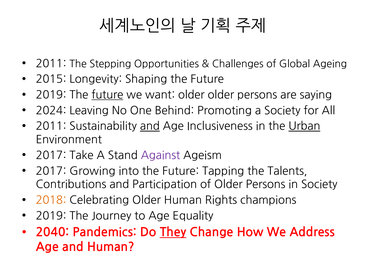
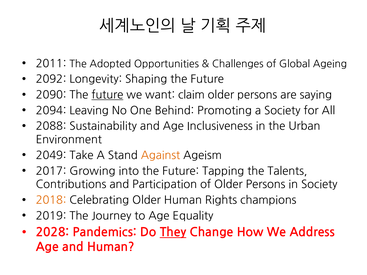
Stepping: Stepping -> Adopted
2015: 2015 -> 2092
2019 at (51, 95): 2019 -> 2090
want older: older -> claim
2024: 2024 -> 2094
2011 at (51, 126): 2011 -> 2088
and at (150, 126) underline: present -> none
Urban underline: present -> none
2017 at (51, 156): 2017 -> 2049
Against colour: purple -> orange
2040: 2040 -> 2028
